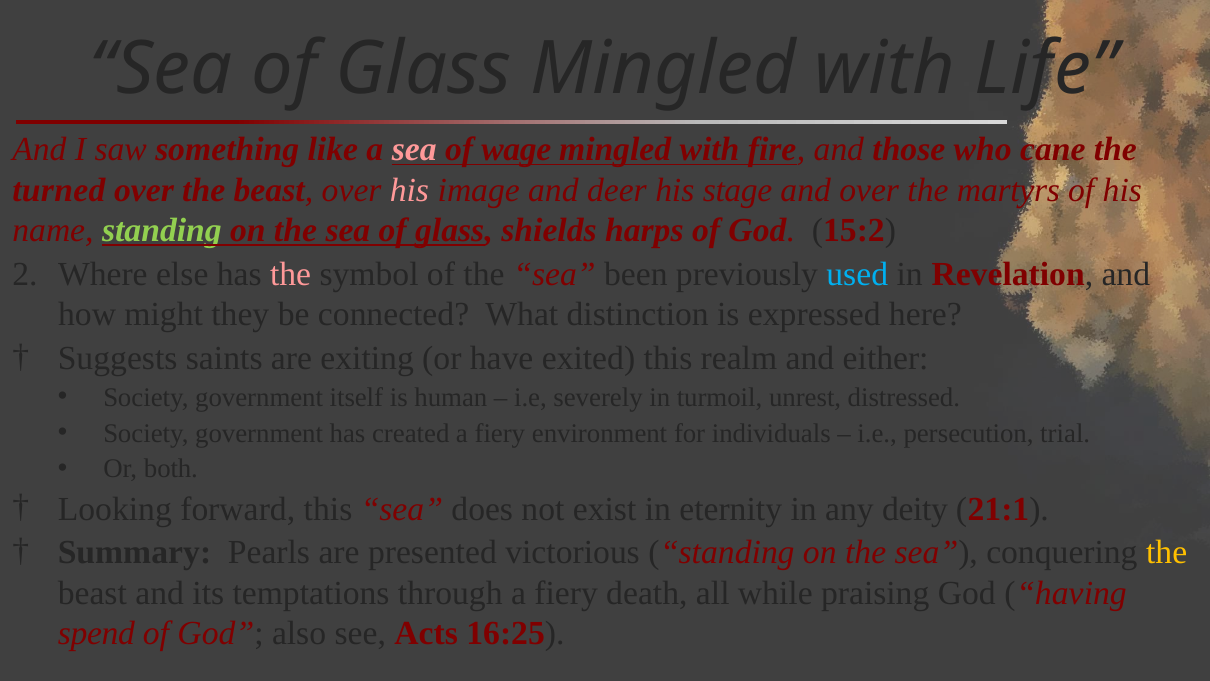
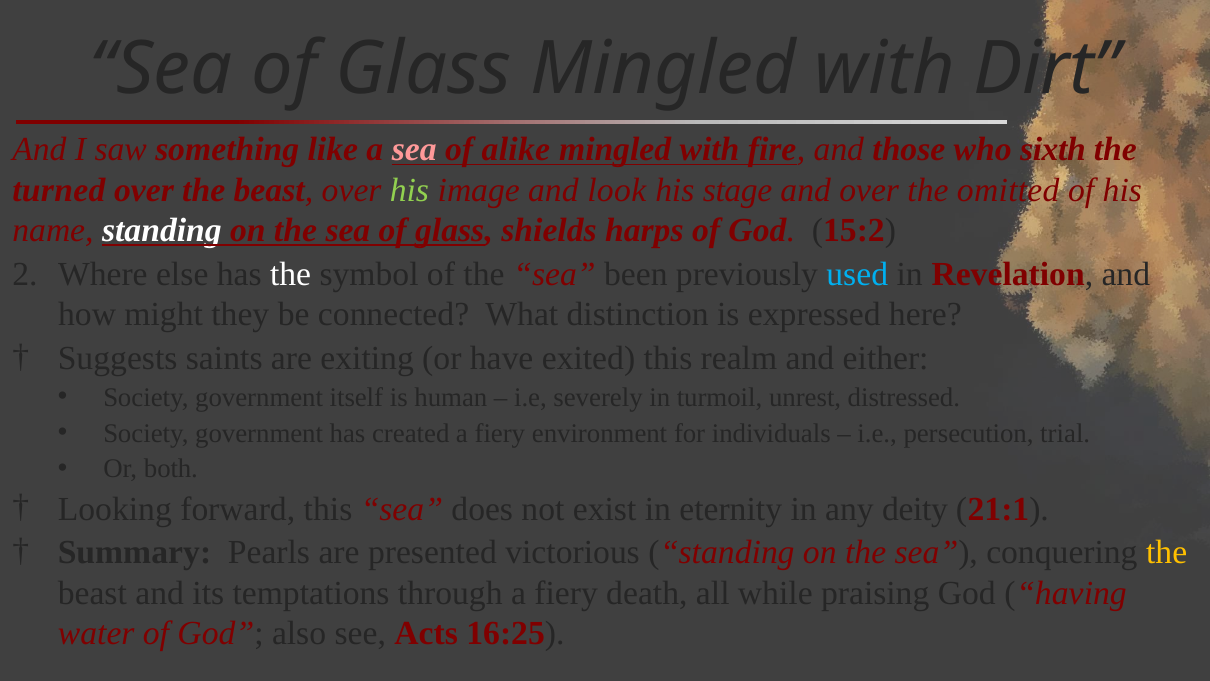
Life: Life -> Dirt
wage: wage -> alike
cane: cane -> sixth
his at (409, 190) colour: pink -> light green
deer: deer -> look
martyrs: martyrs -> omitted
standing at (162, 230) colour: light green -> white
the at (291, 274) colour: pink -> white
spend: spend -> water
